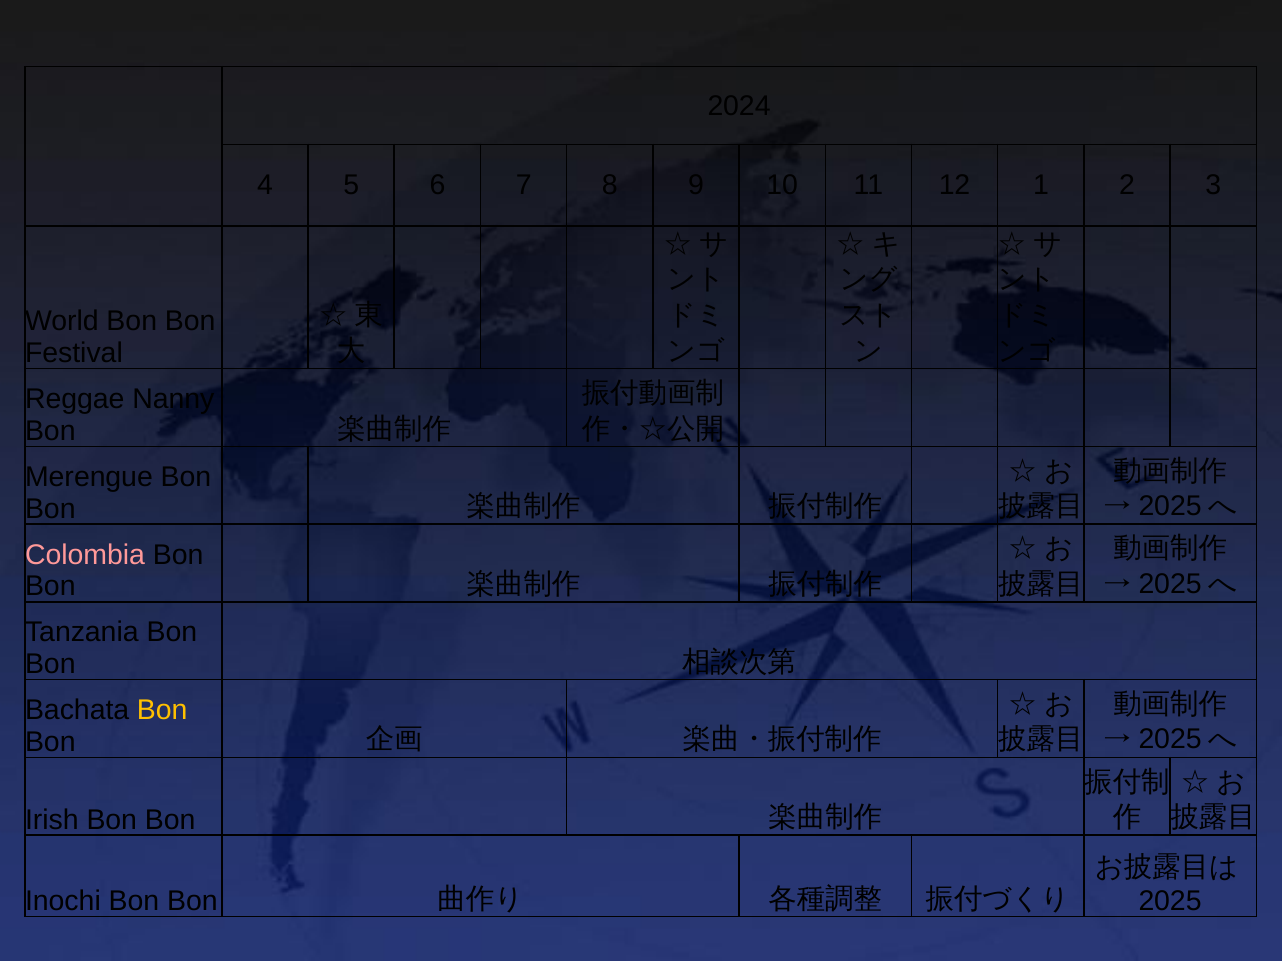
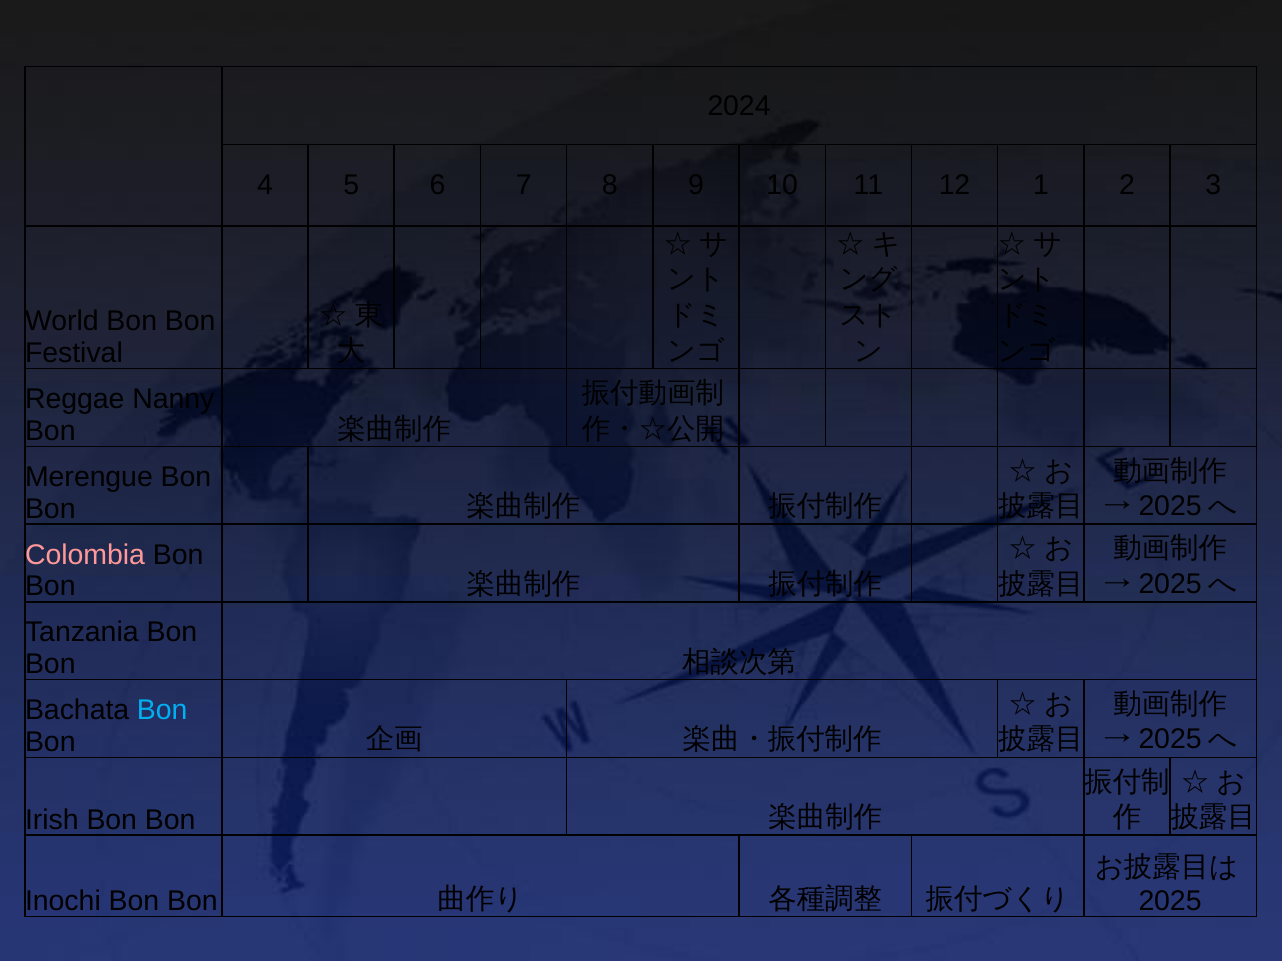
Bon at (162, 711) colour: yellow -> light blue
